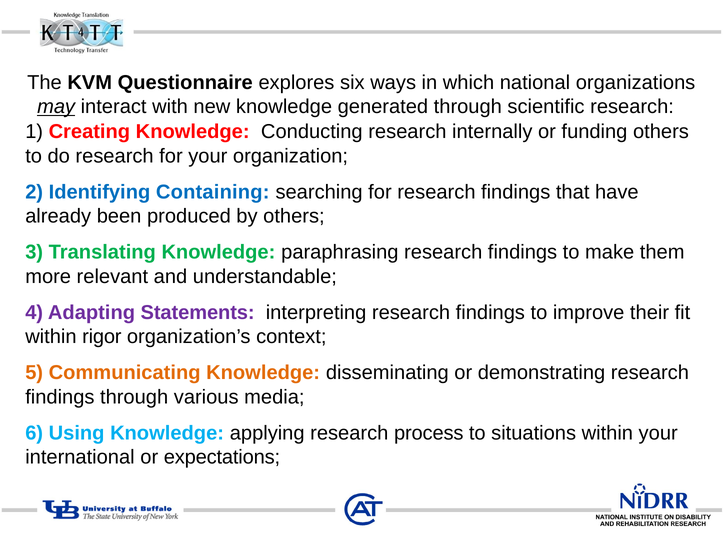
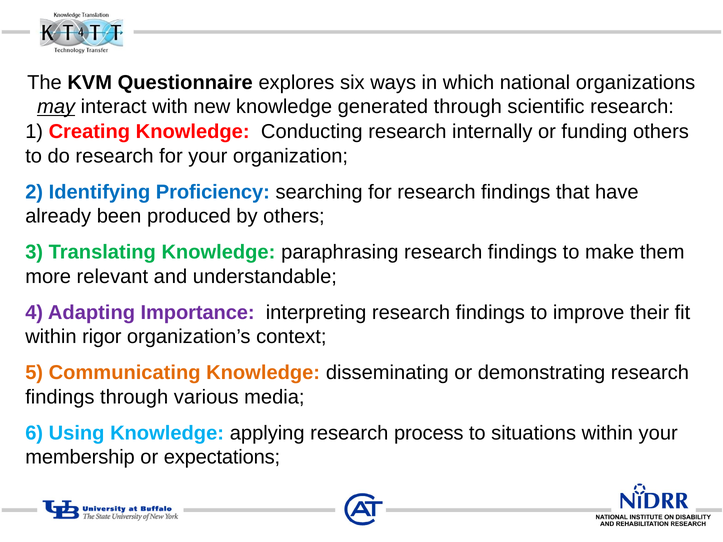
Containing: Containing -> Proficiency
Statements: Statements -> Importance
international: international -> membership
